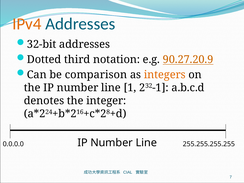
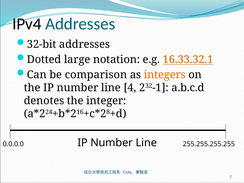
IPv4 colour: orange -> black
third: third -> large
90.27.20.9: 90.27.20.9 -> 16.33.32.1
1: 1 -> 4
